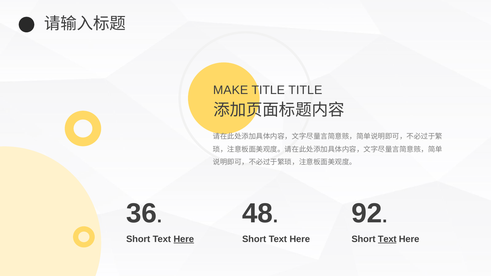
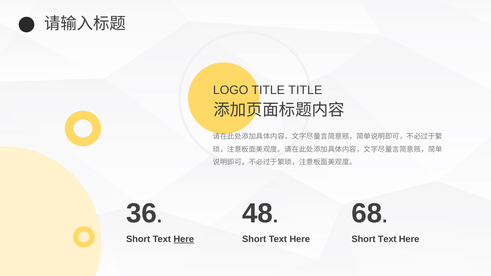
MAKE: MAKE -> LOGO
92: 92 -> 68
Text at (387, 239) underline: present -> none
